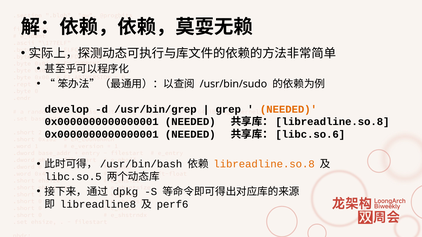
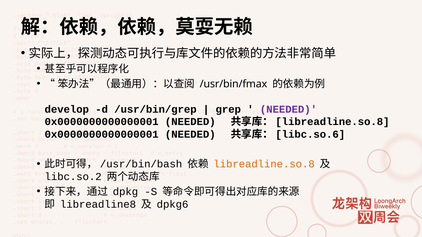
/usr/bin/sudo: /usr/bin/sudo -> /usr/bin/fmax
NEEDED at (288, 109) colour: orange -> purple
libc.so.5: libc.so.5 -> libc.so.2
perf6: perf6 -> dpkg6
